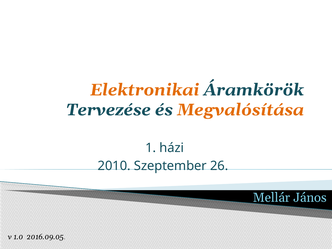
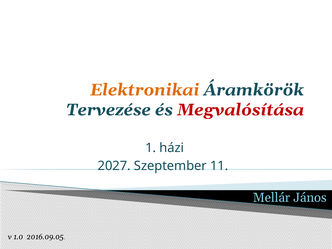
Megvalósítása colour: orange -> red
2010: 2010 -> 2027
26: 26 -> 11
